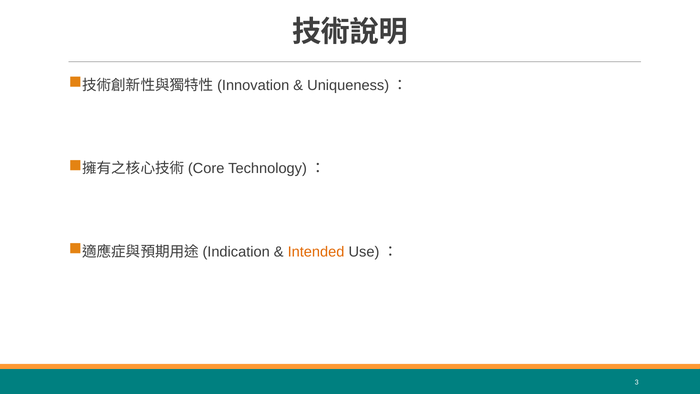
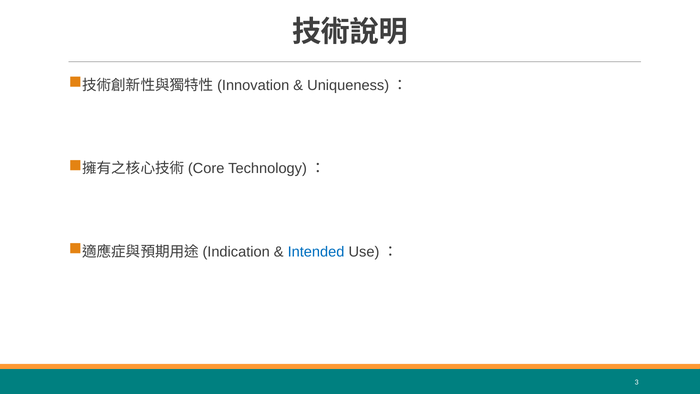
Intended colour: orange -> blue
